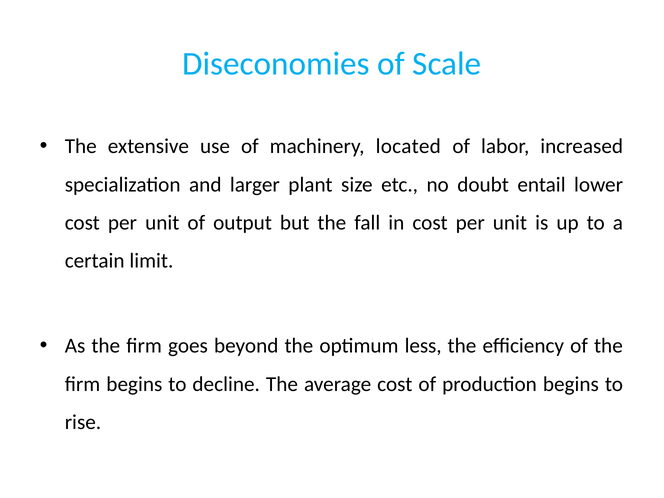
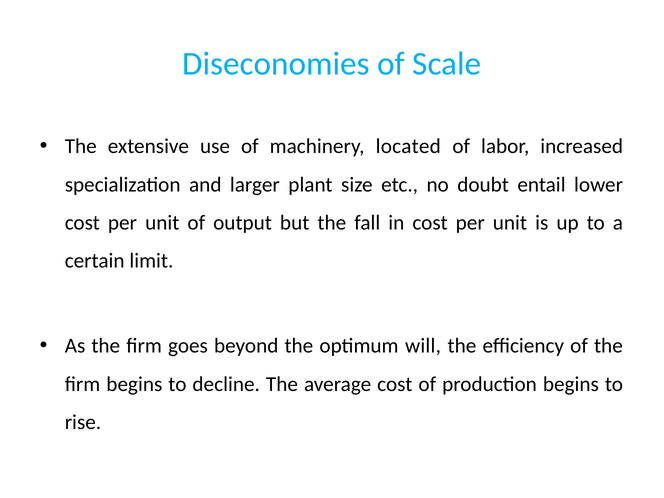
less: less -> will
